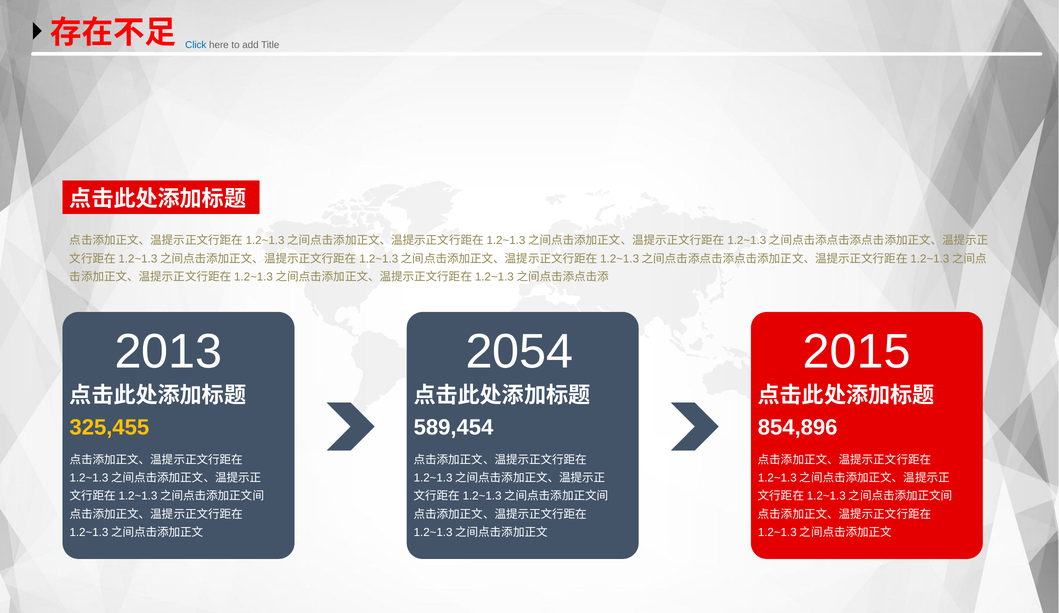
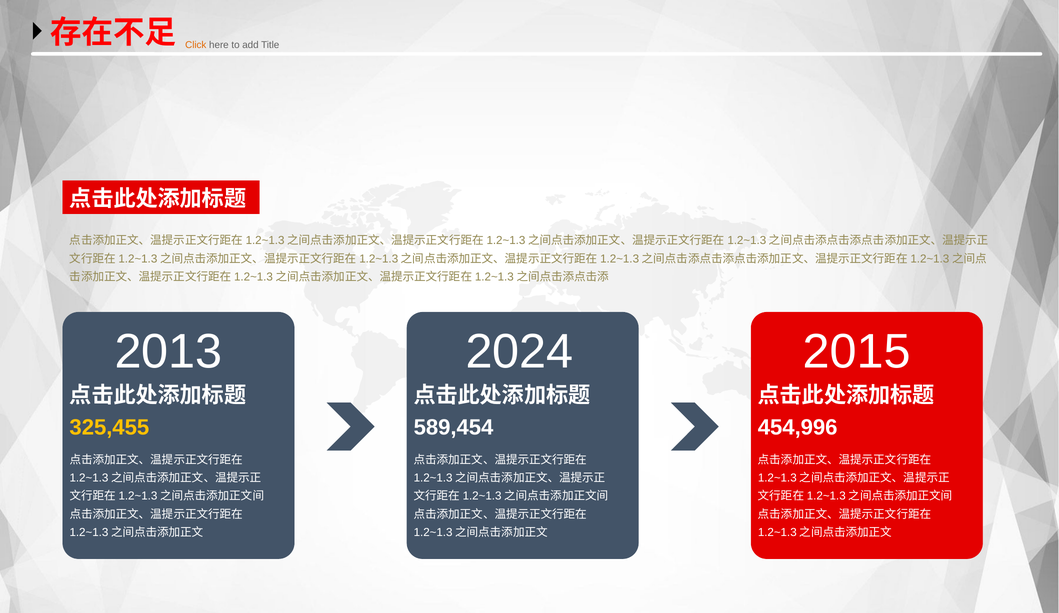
Click colour: blue -> orange
2054: 2054 -> 2024
854,896: 854,896 -> 454,996
